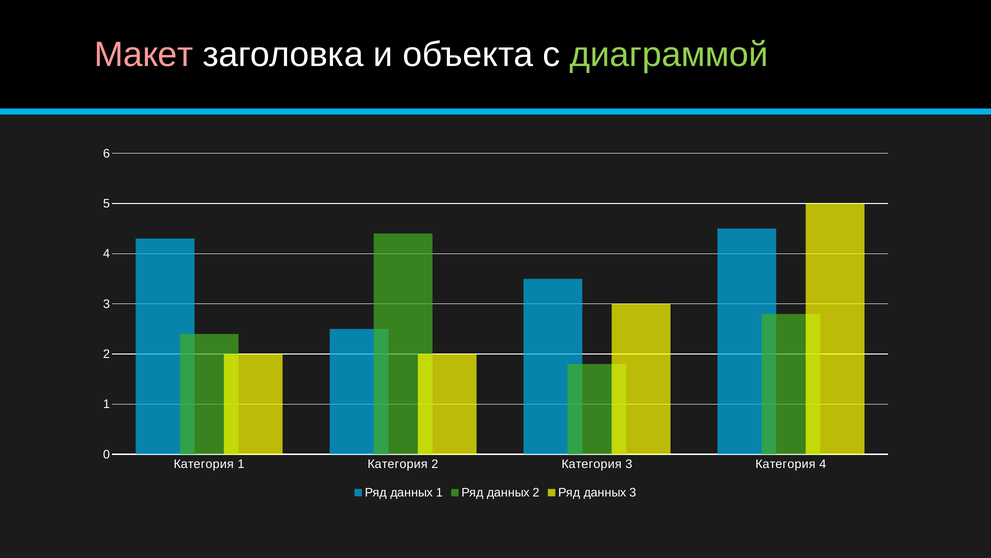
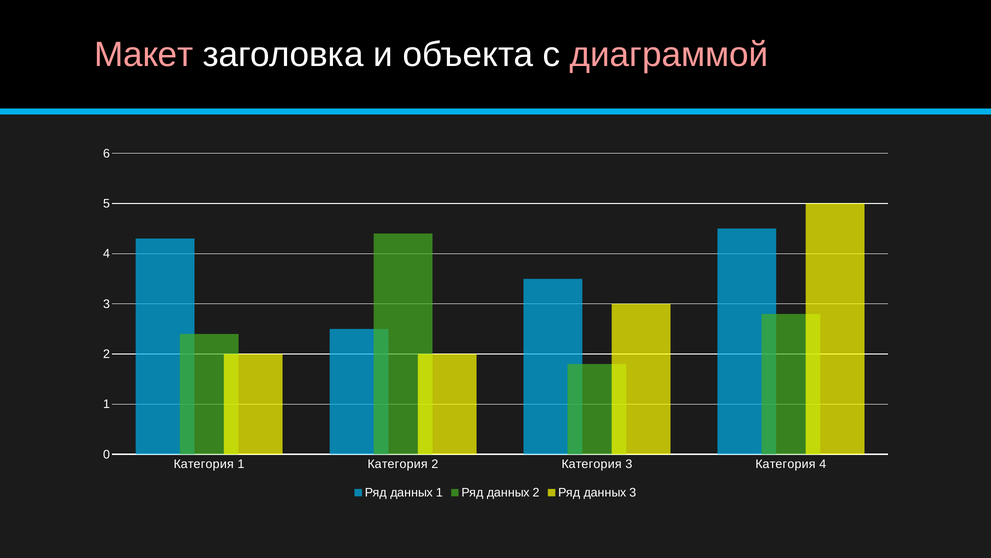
диаграммой colour: light green -> pink
